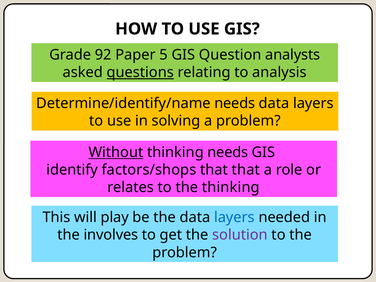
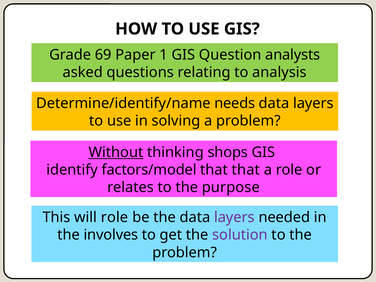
92: 92 -> 69
5: 5 -> 1
questions underline: present -> none
thinking needs: needs -> shops
factors/shops: factors/shops -> factors/model
the thinking: thinking -> purpose
will play: play -> role
layers at (234, 217) colour: blue -> purple
